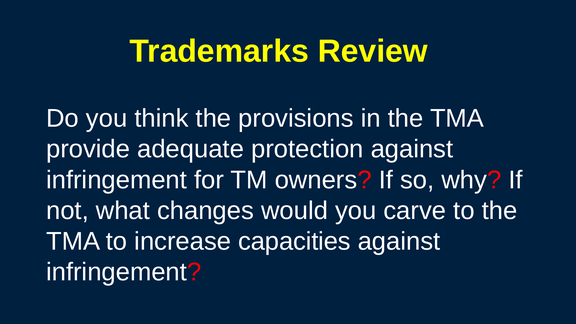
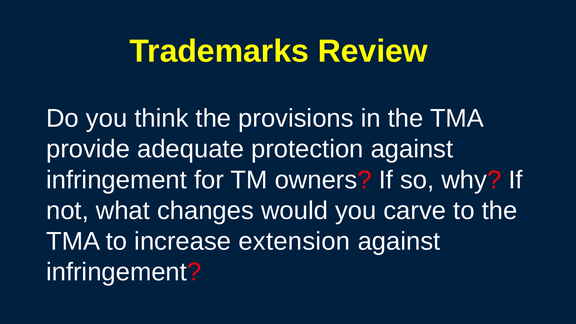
capacities: capacities -> extension
